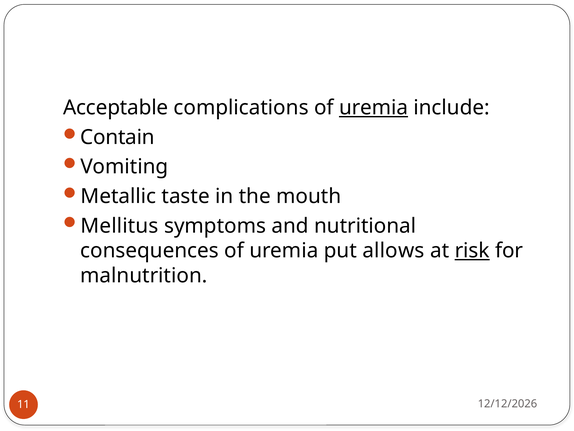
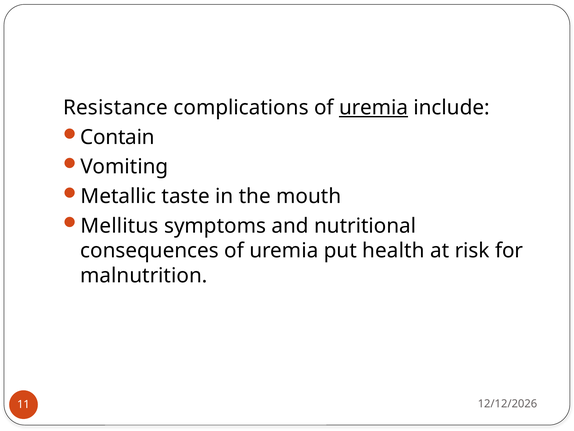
Acceptable: Acceptable -> Resistance
allows: allows -> health
risk underline: present -> none
